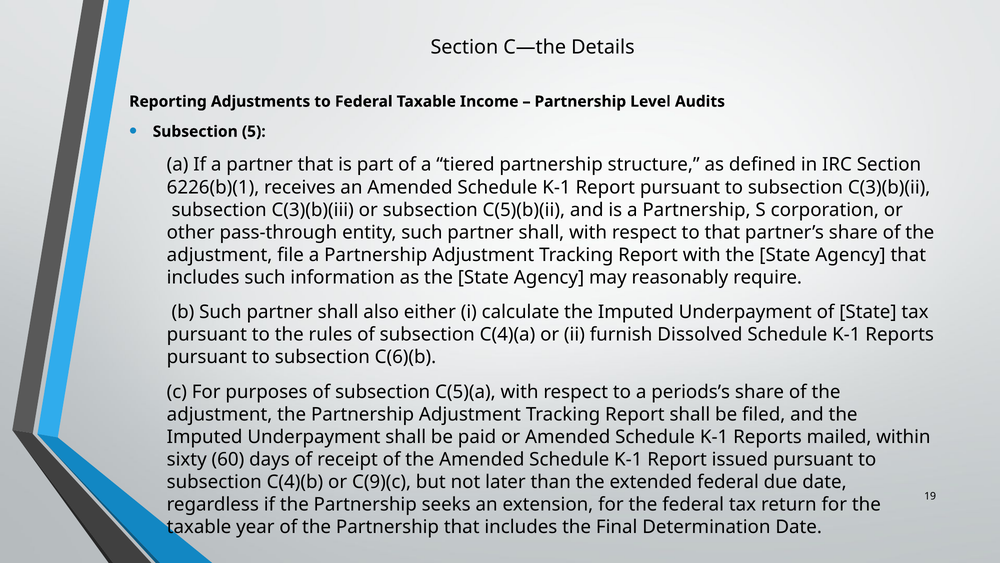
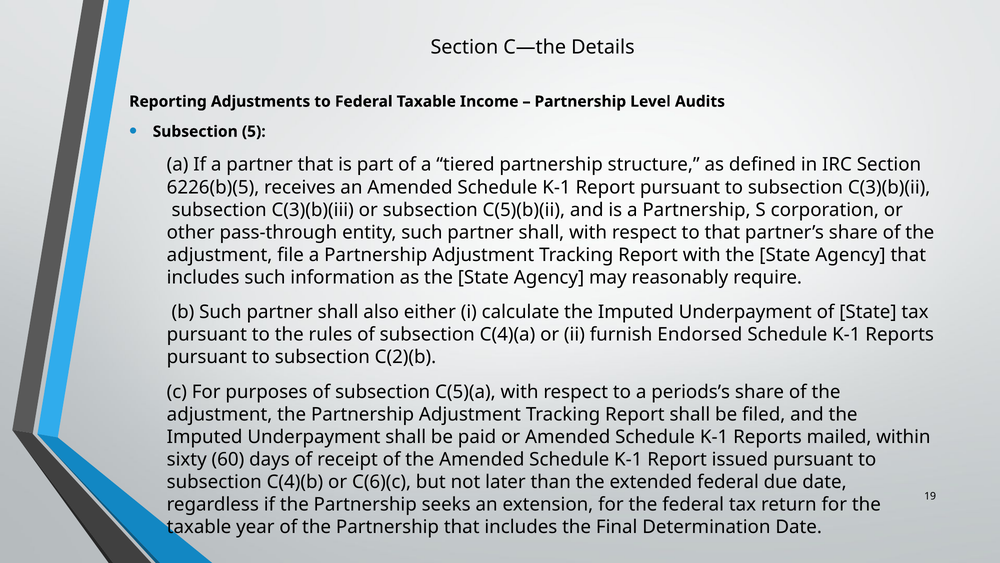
6226(b)(1: 6226(b)(1 -> 6226(b)(5
Dissolved: Dissolved -> Endorsed
C(6)(b: C(6)(b -> C(2)(b
C(9)(c: C(9)(c -> C(6)(c
